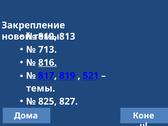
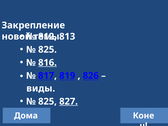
713 at (47, 50): 713 -> 825
521: 521 -> 826
темы at (41, 88): темы -> виды
827 underline: none -> present
